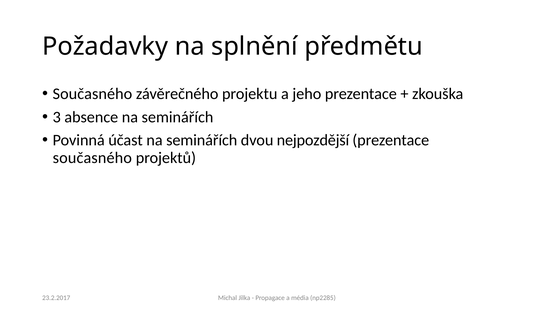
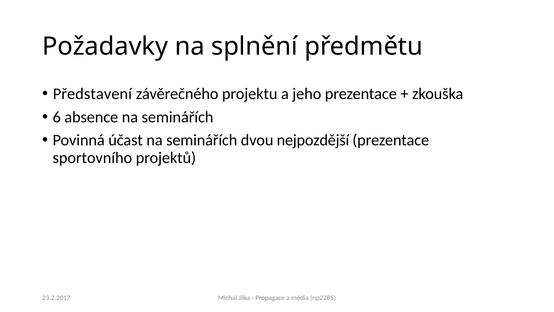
Současného at (92, 94): Současného -> Představení
3: 3 -> 6
současného at (92, 158): současného -> sportovního
